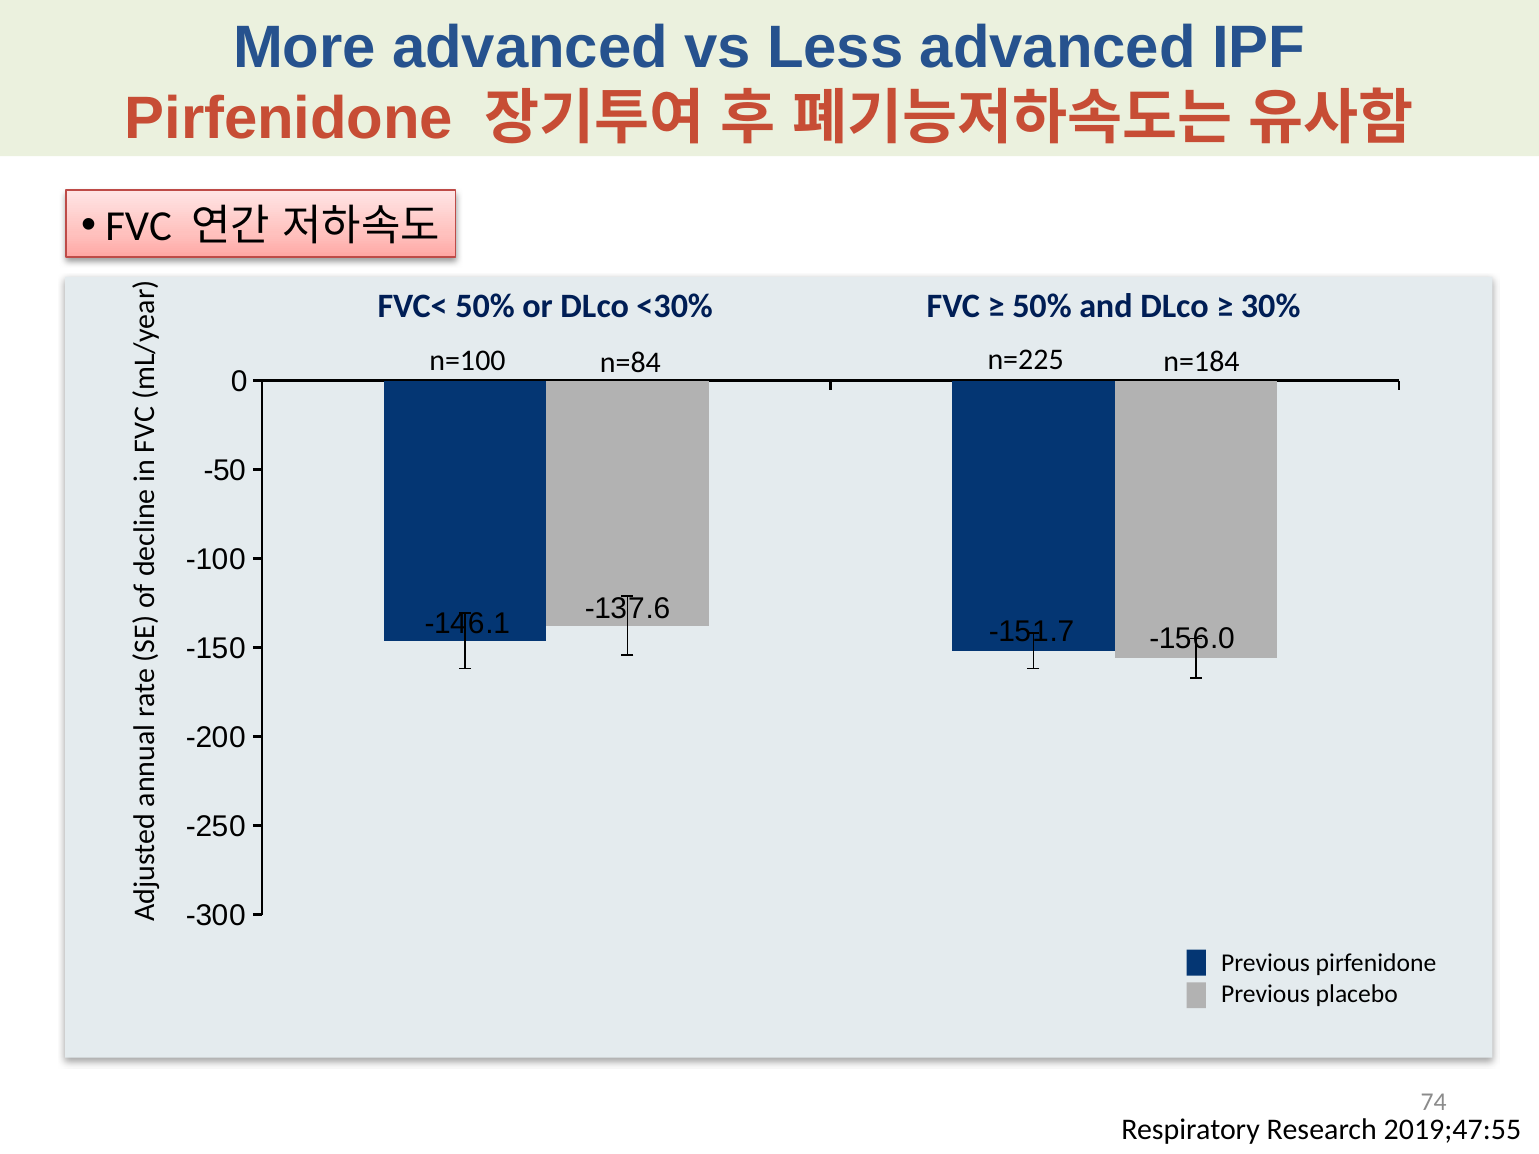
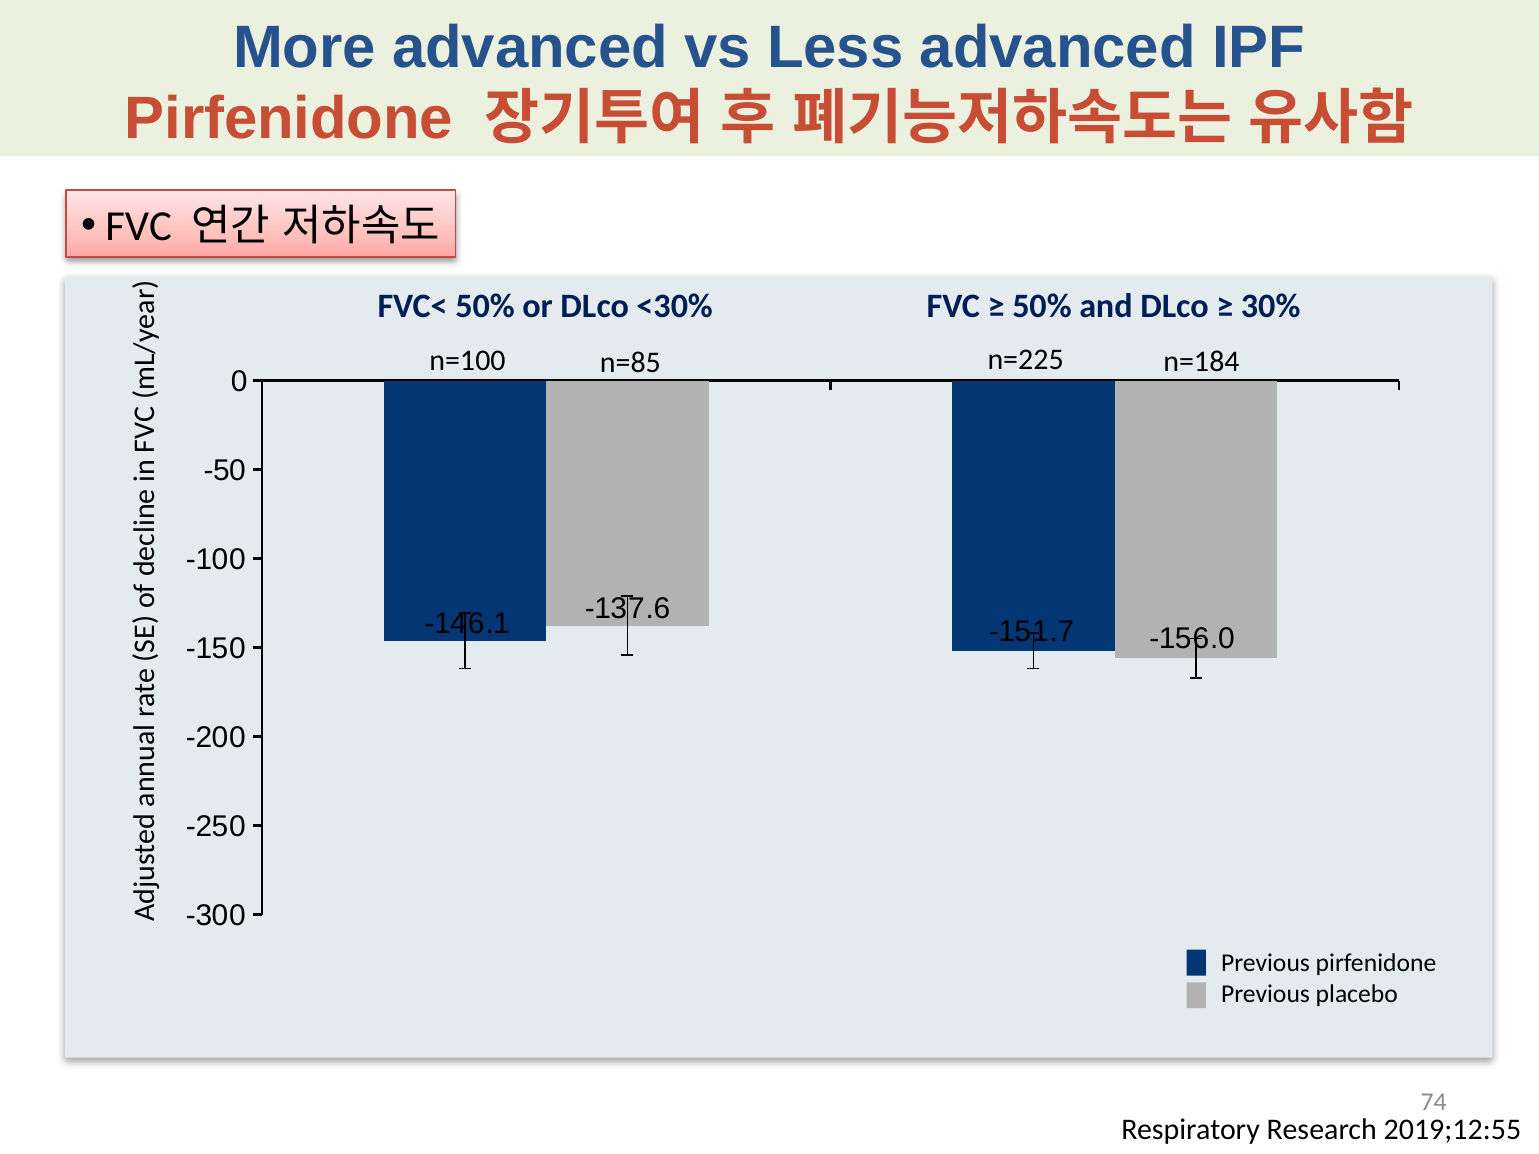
n=84: n=84 -> n=85
2019;47:55: 2019;47:55 -> 2019;12:55
